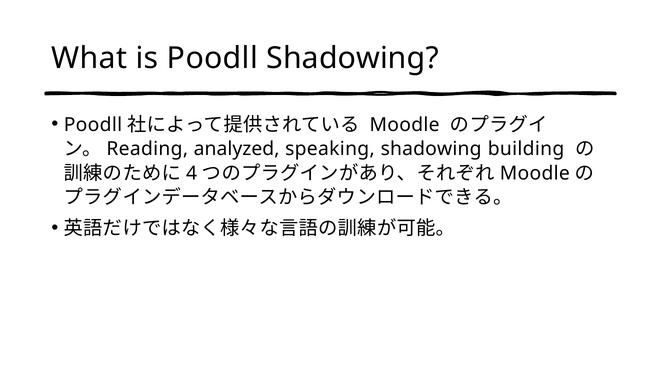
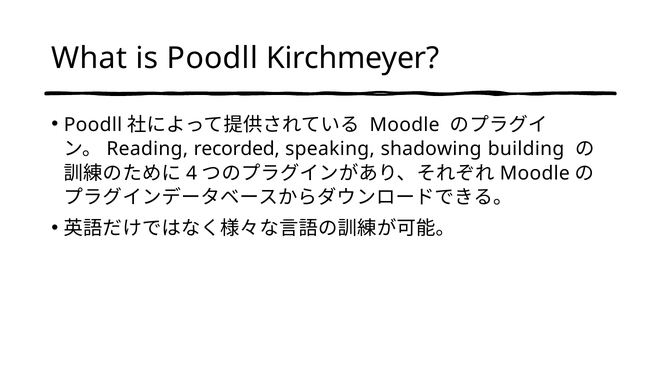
Poodll Shadowing: Shadowing -> Kirchmeyer
analyzed: analyzed -> recorded
